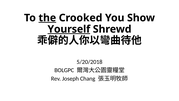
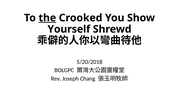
Yourself underline: present -> none
